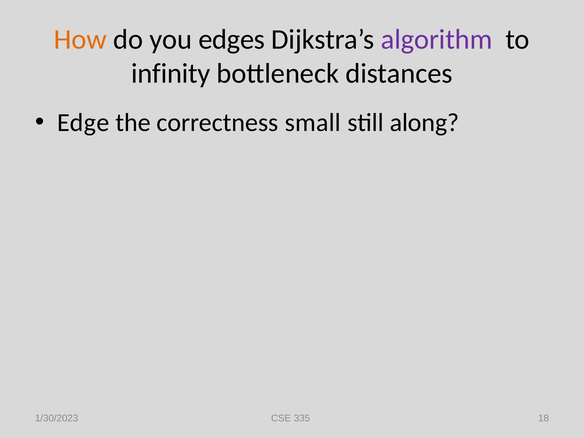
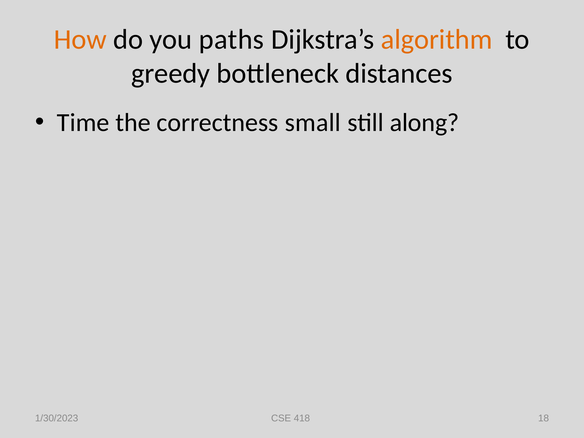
edges: edges -> paths
algorithm colour: purple -> orange
infinity: infinity -> greedy
Edge: Edge -> Time
335: 335 -> 418
